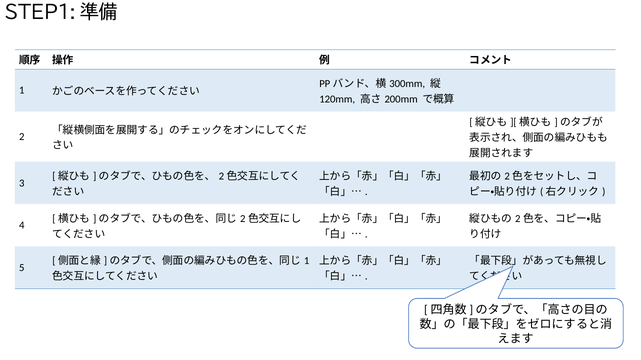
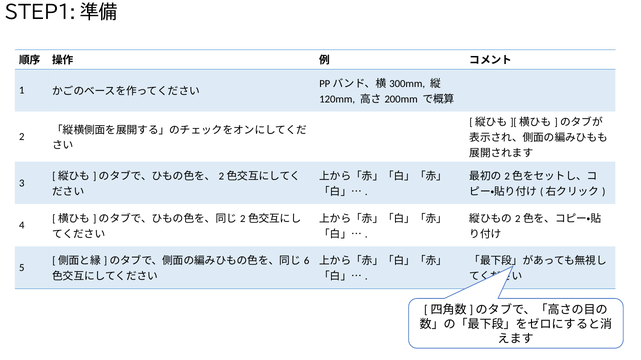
1 at (307, 261): 1 -> 6
